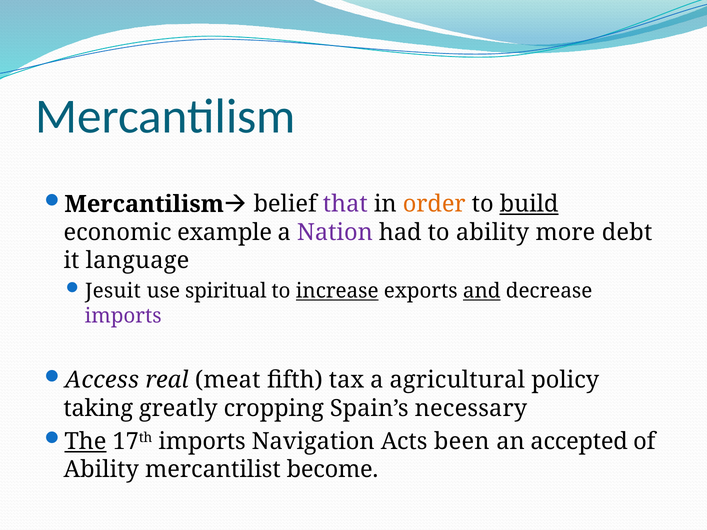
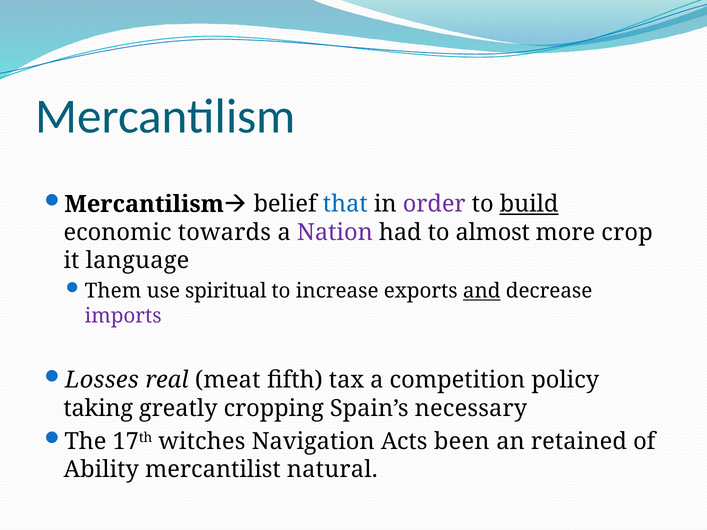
that colour: purple -> blue
order colour: orange -> purple
example: example -> towards
to ability: ability -> almost
debt: debt -> crop
Jesuit: Jesuit -> Them
increase underline: present -> none
Access: Access -> Losses
agricultural: agricultural -> competition
The underline: present -> none
17th imports: imports -> witches
accepted: accepted -> retained
become: become -> natural
